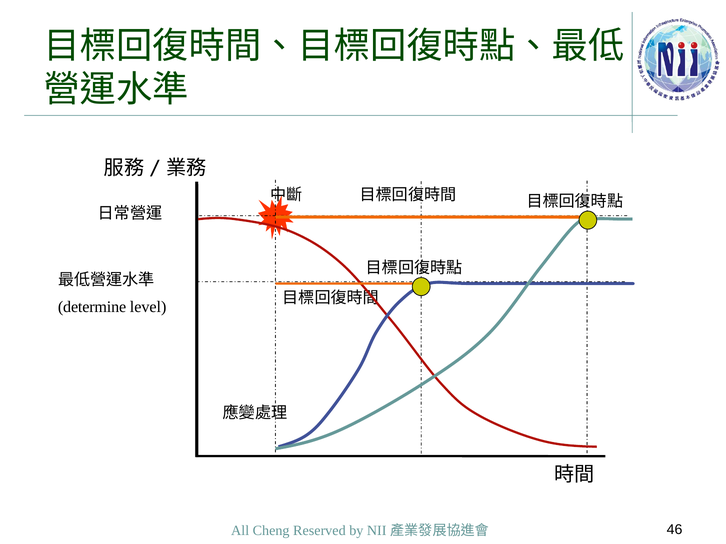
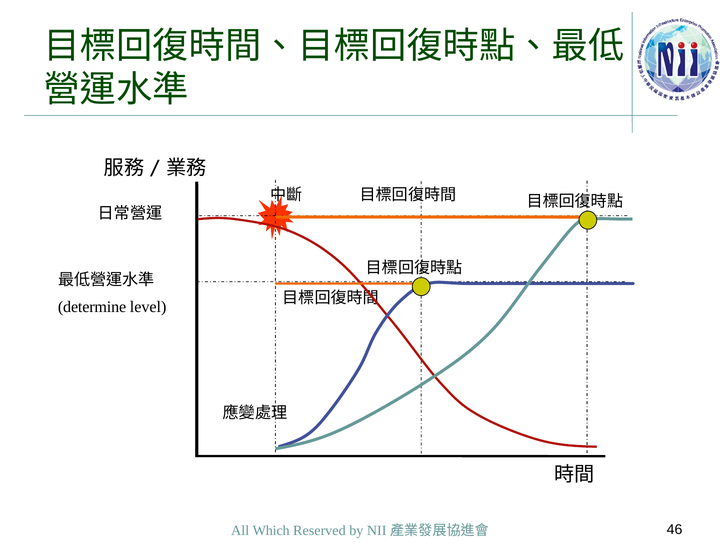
Cheng: Cheng -> Which
